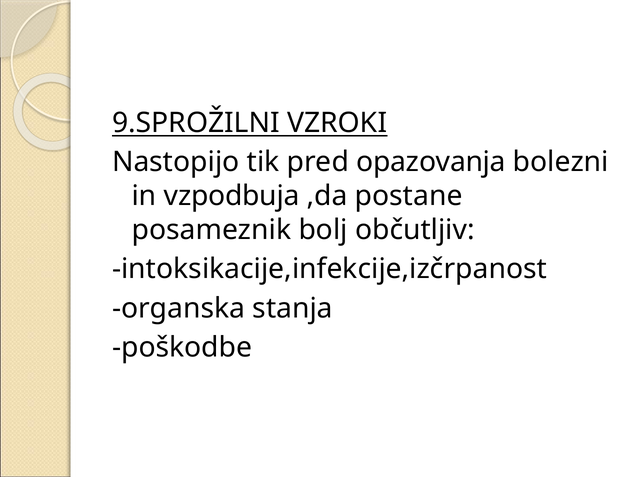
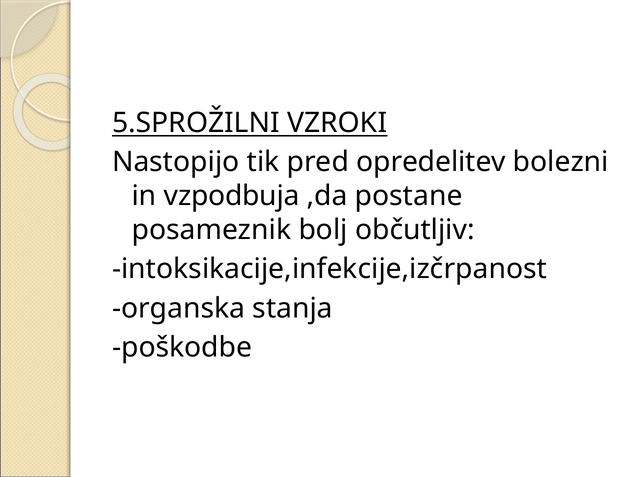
9.SPROŽILNI: 9.SPROŽILNI -> 5.SPROŽILNI
opazovanja: opazovanja -> opredelitev
